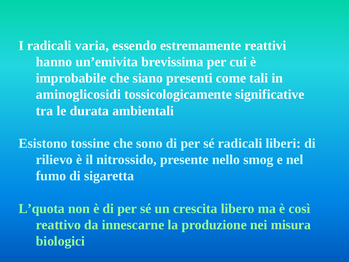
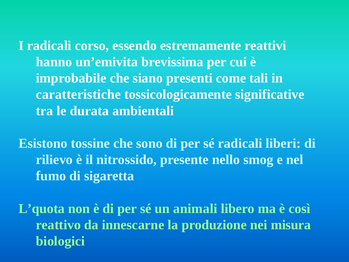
varia: varia -> corso
aminoglicosidi: aminoglicosidi -> caratteristiche
crescita: crescita -> animali
